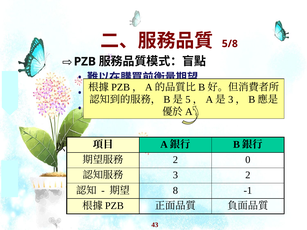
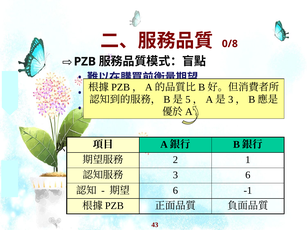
5/8: 5/8 -> 0/8
0: 0 -> 1
3 2: 2 -> 6
8 at (175, 191): 8 -> 6
